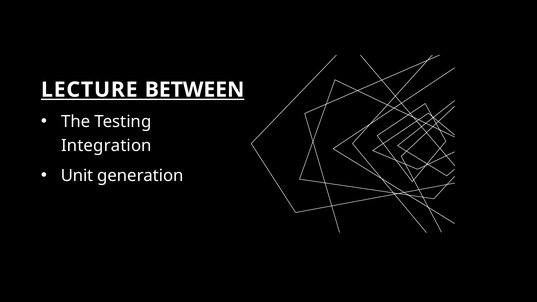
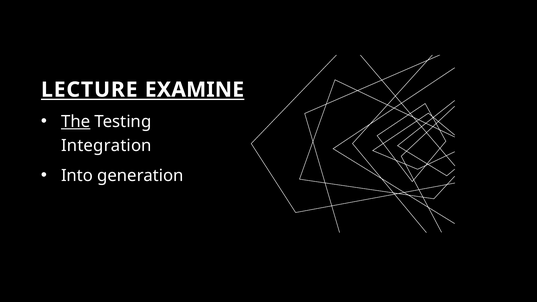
BETWEEN: BETWEEN -> EXAMINE
The underline: none -> present
Unit: Unit -> Into
